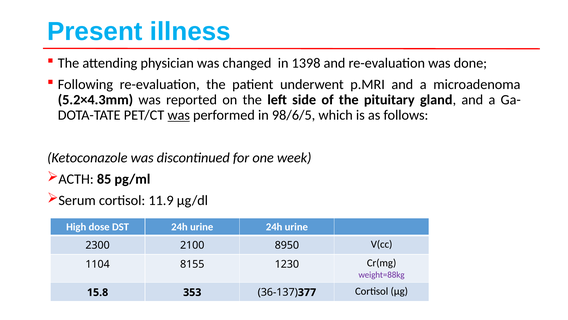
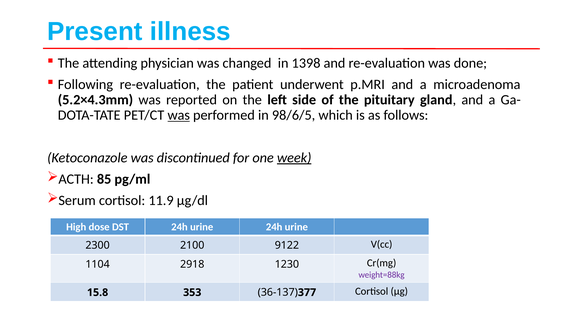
week underline: none -> present
8950: 8950 -> 9122
8155: 8155 -> 2918
